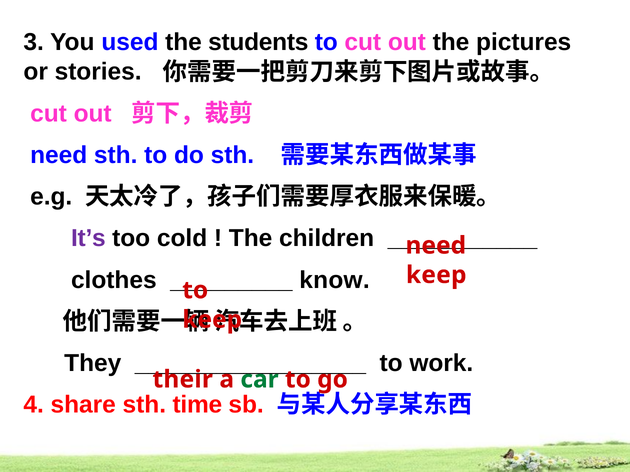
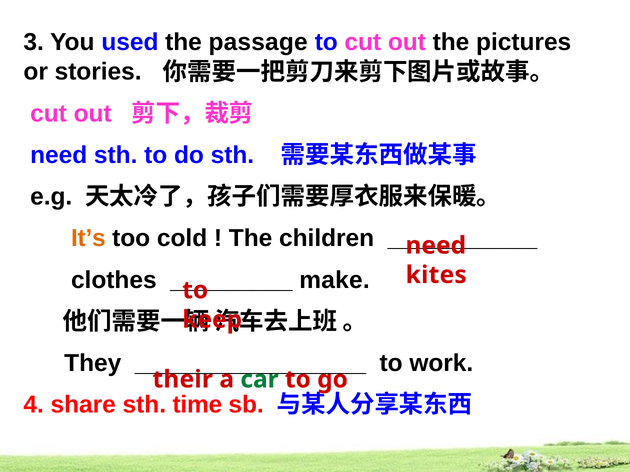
students: students -> passage
It’s colour: purple -> orange
know: know -> make
keep at (436, 275): keep -> kites
